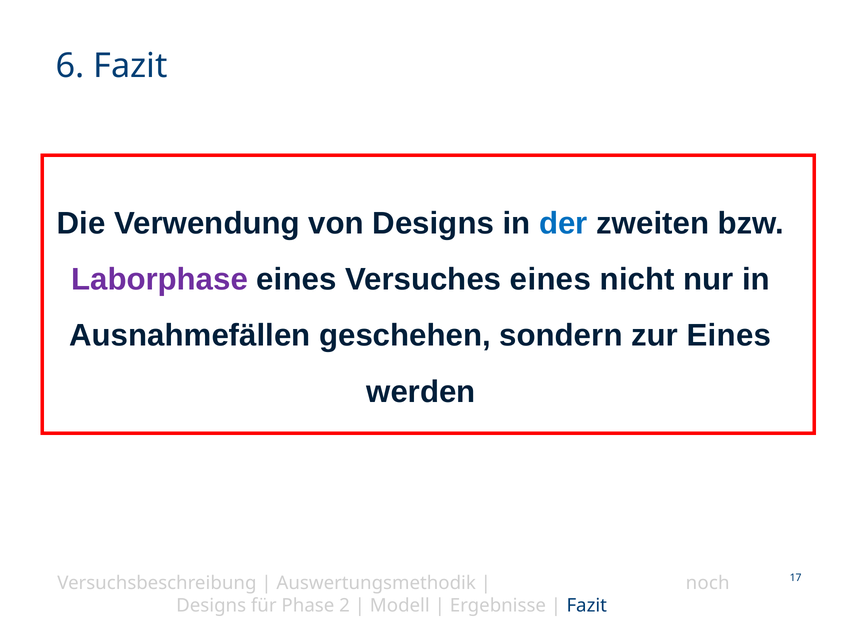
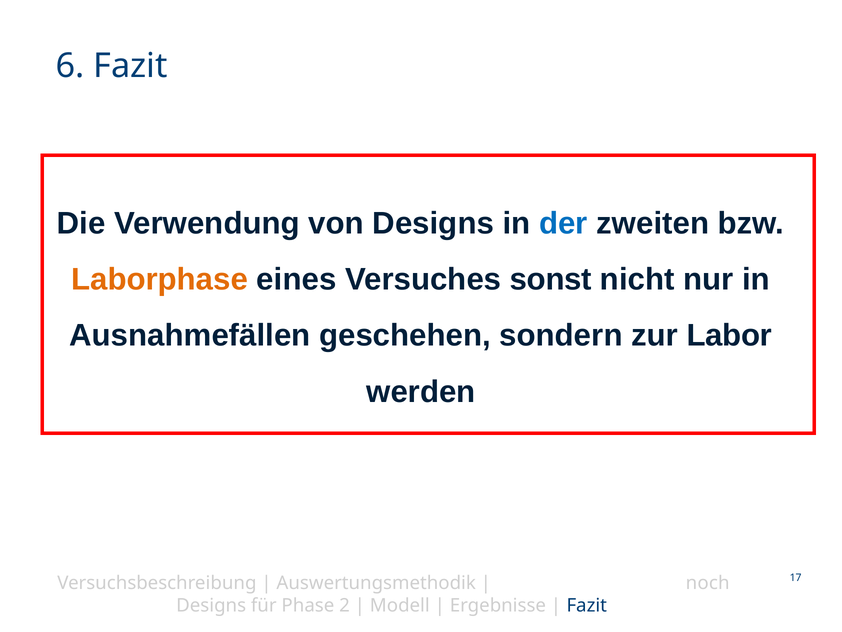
Laborphase colour: purple -> orange
Versuches eines: eines -> sonst
zur Eines: Eines -> Labor
